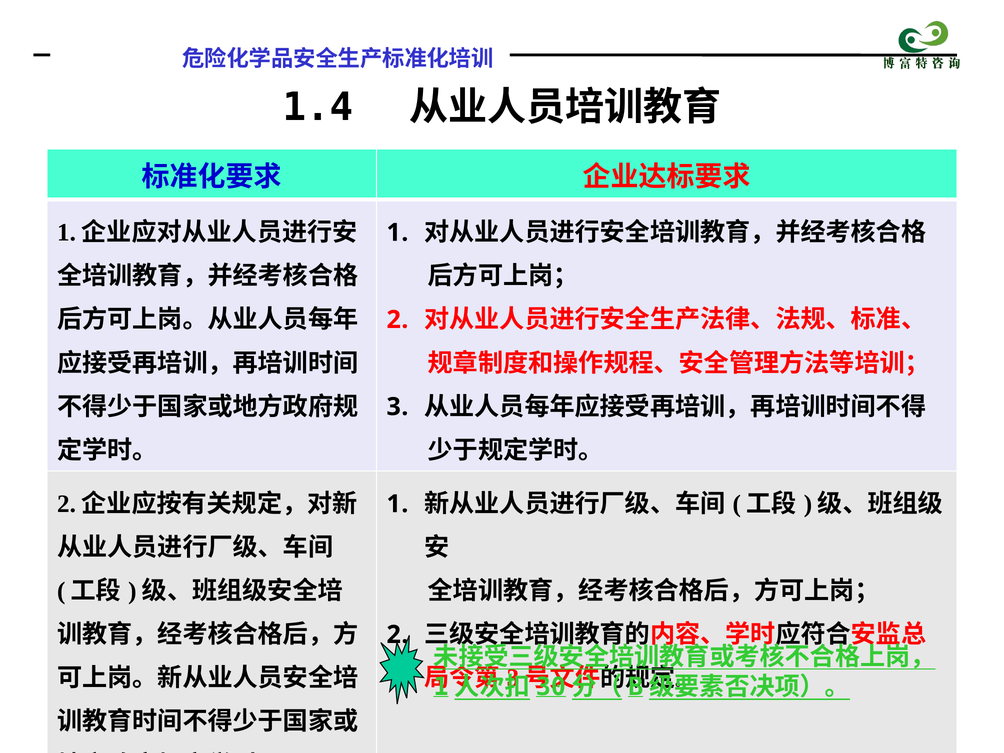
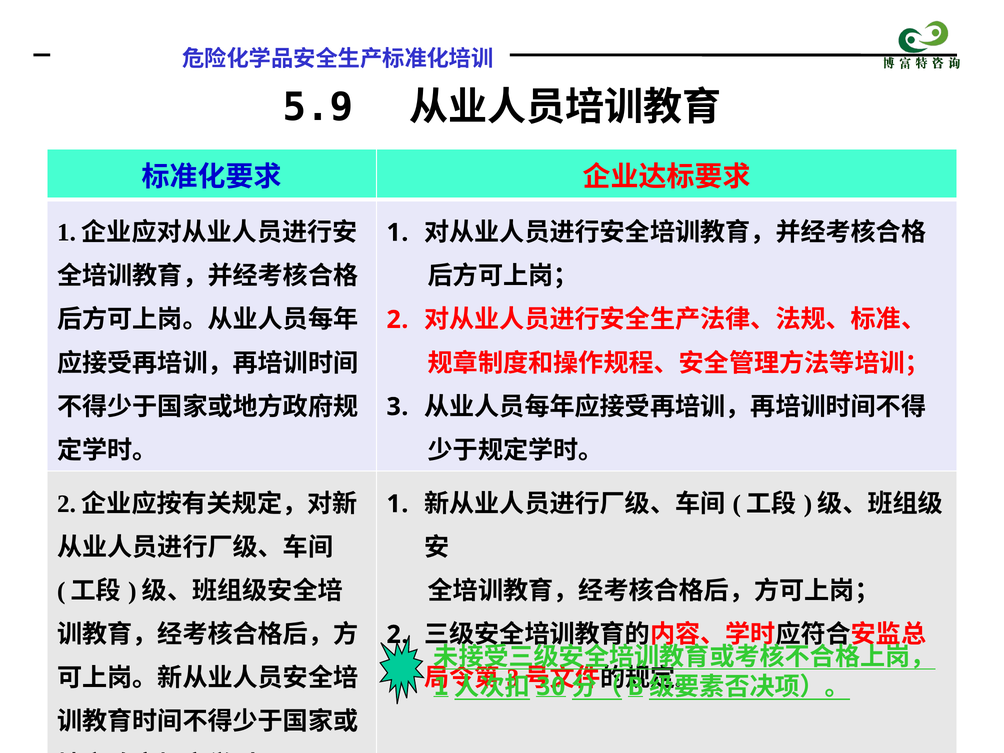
1.4: 1.4 -> 5.9
